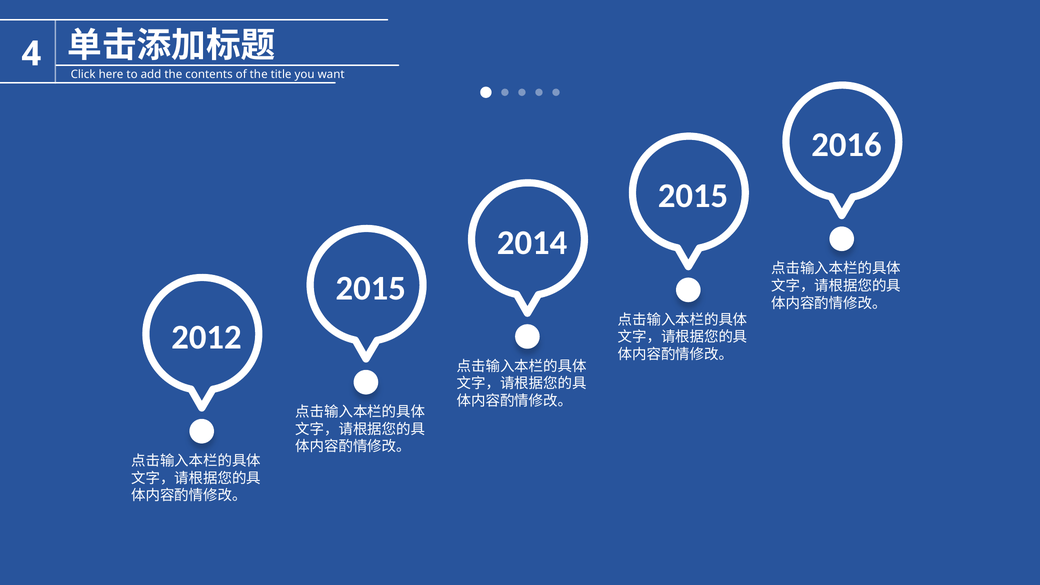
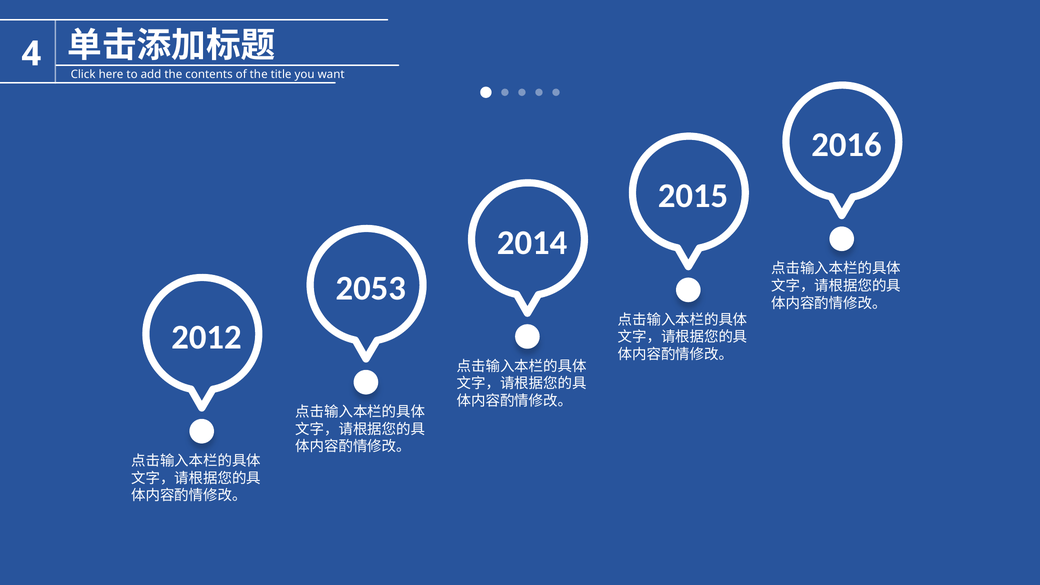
2015 at (371, 288): 2015 -> 2053
